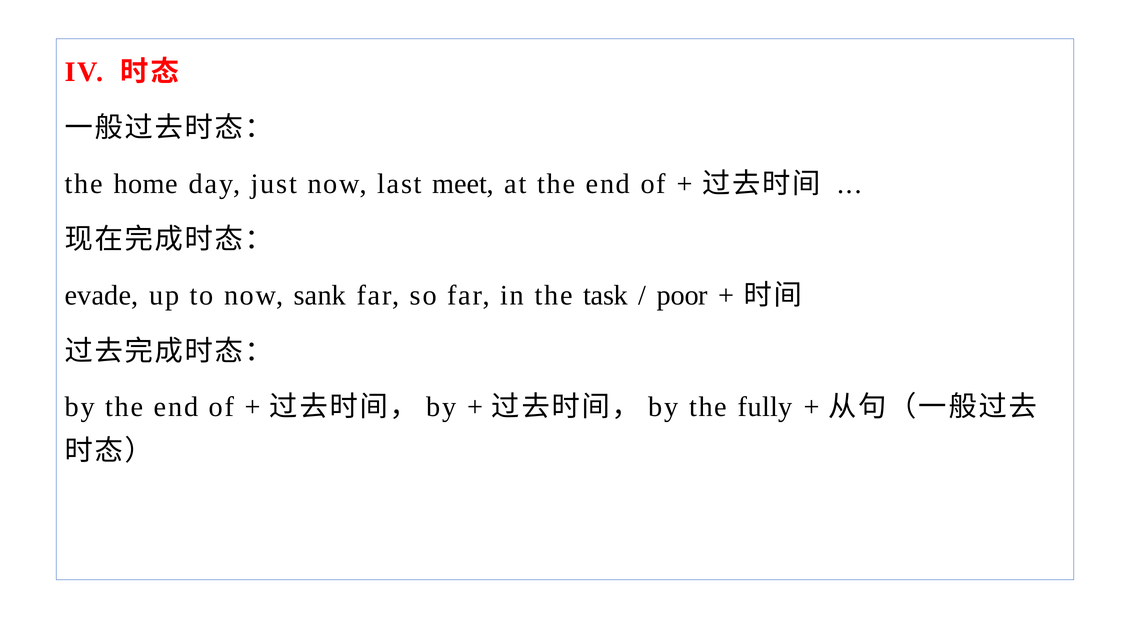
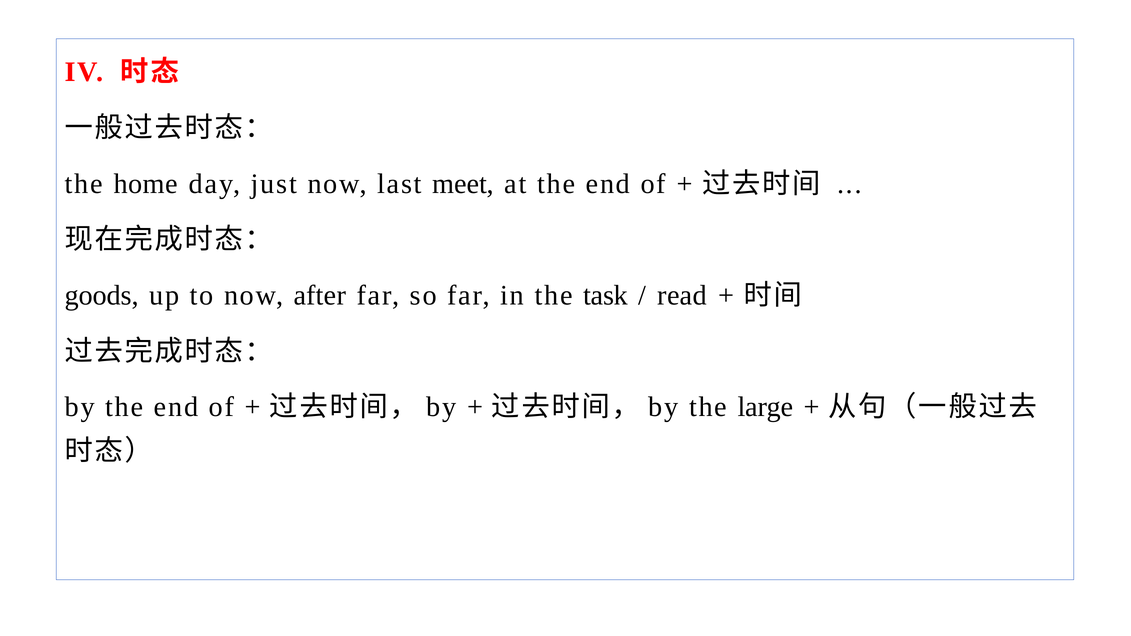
evade: evade -> goods
sank: sank -> after
poor: poor -> read
fully: fully -> large
